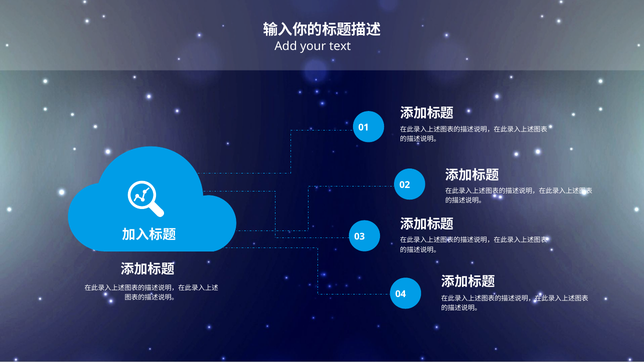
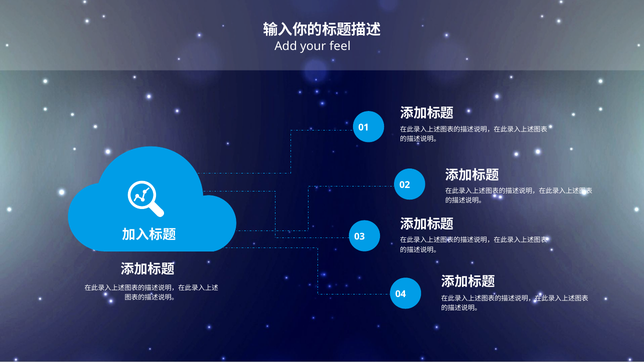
text: text -> feel
